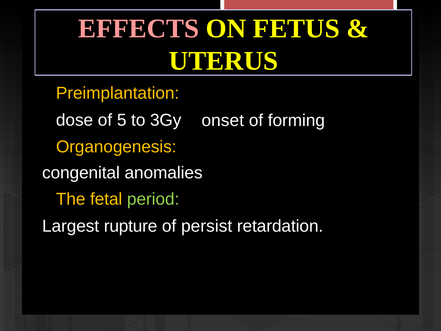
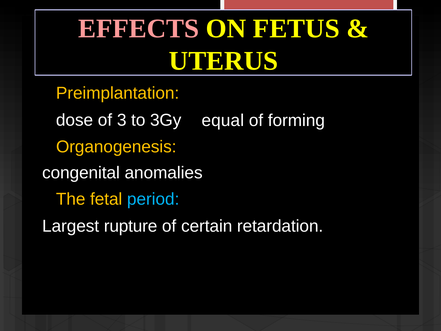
5: 5 -> 3
onset: onset -> equal
period colour: light green -> light blue
persist: persist -> certain
